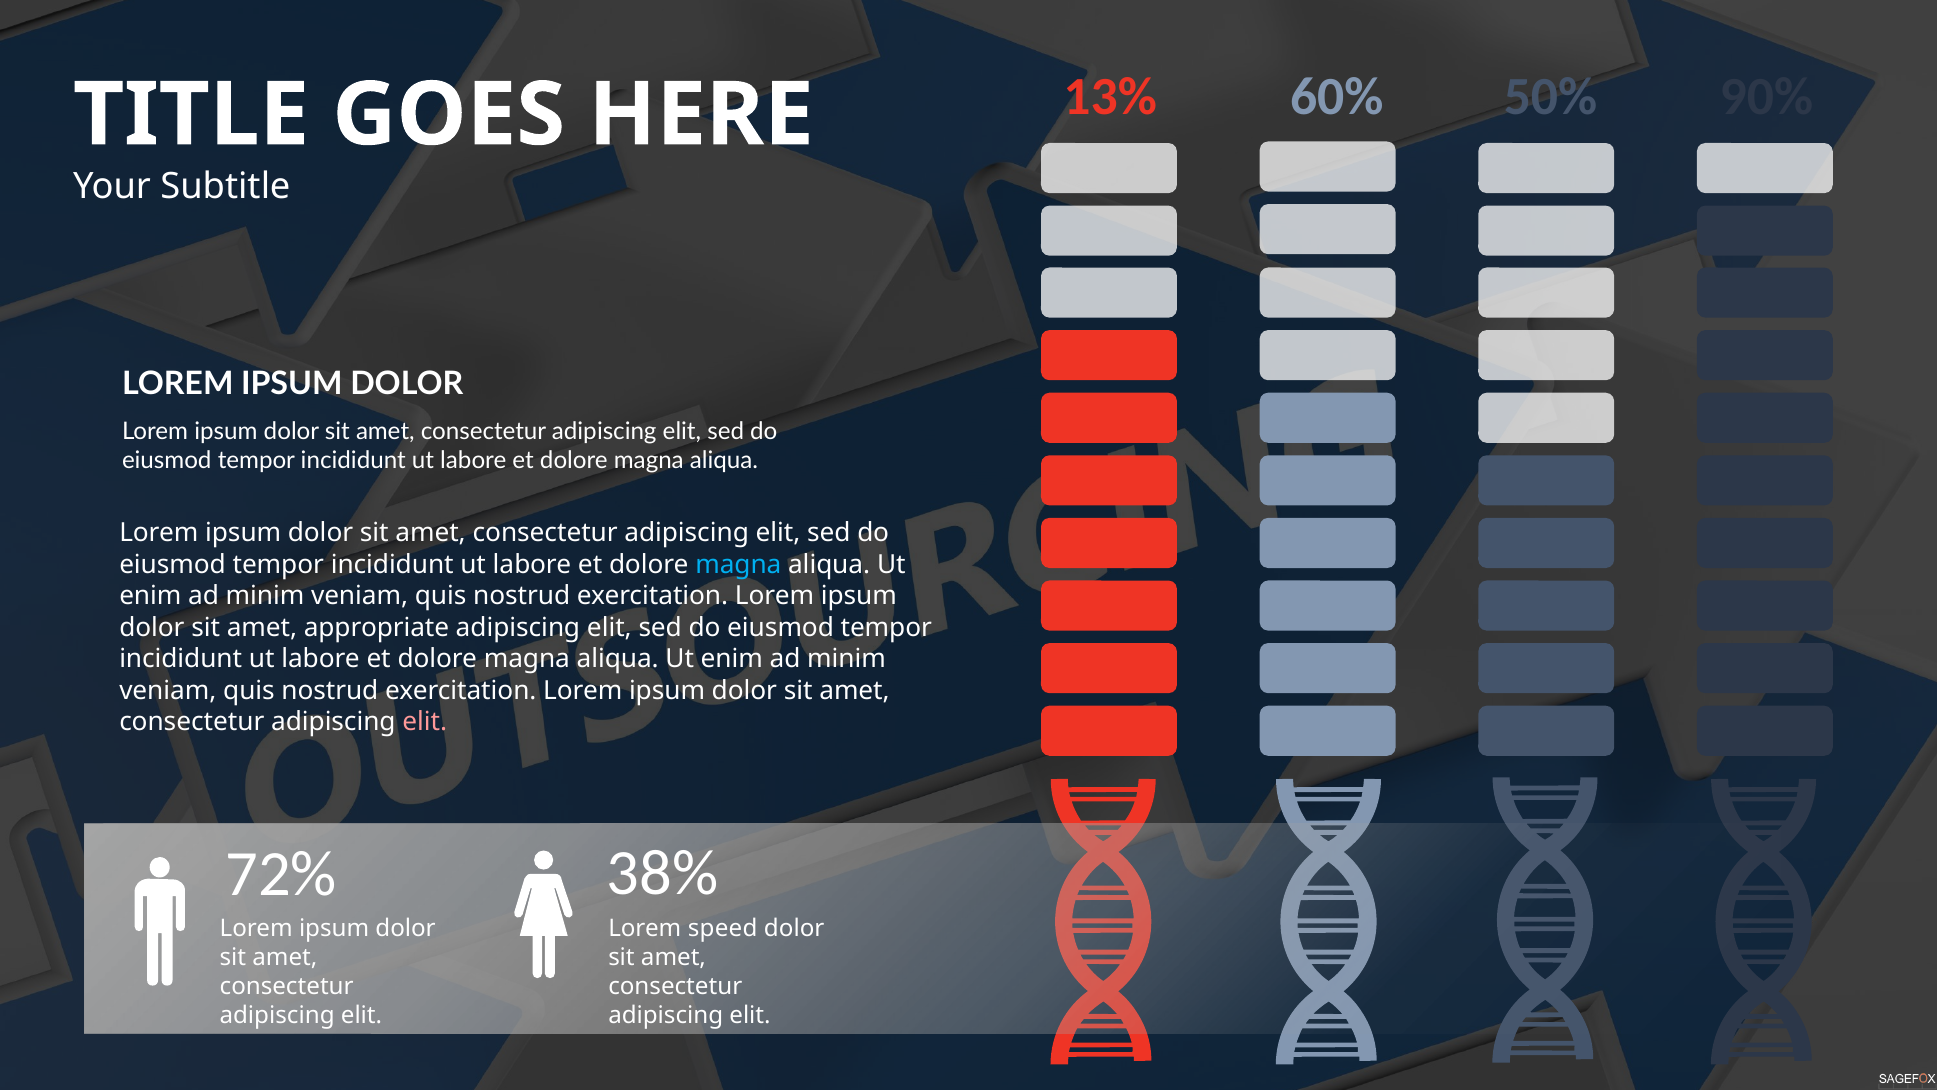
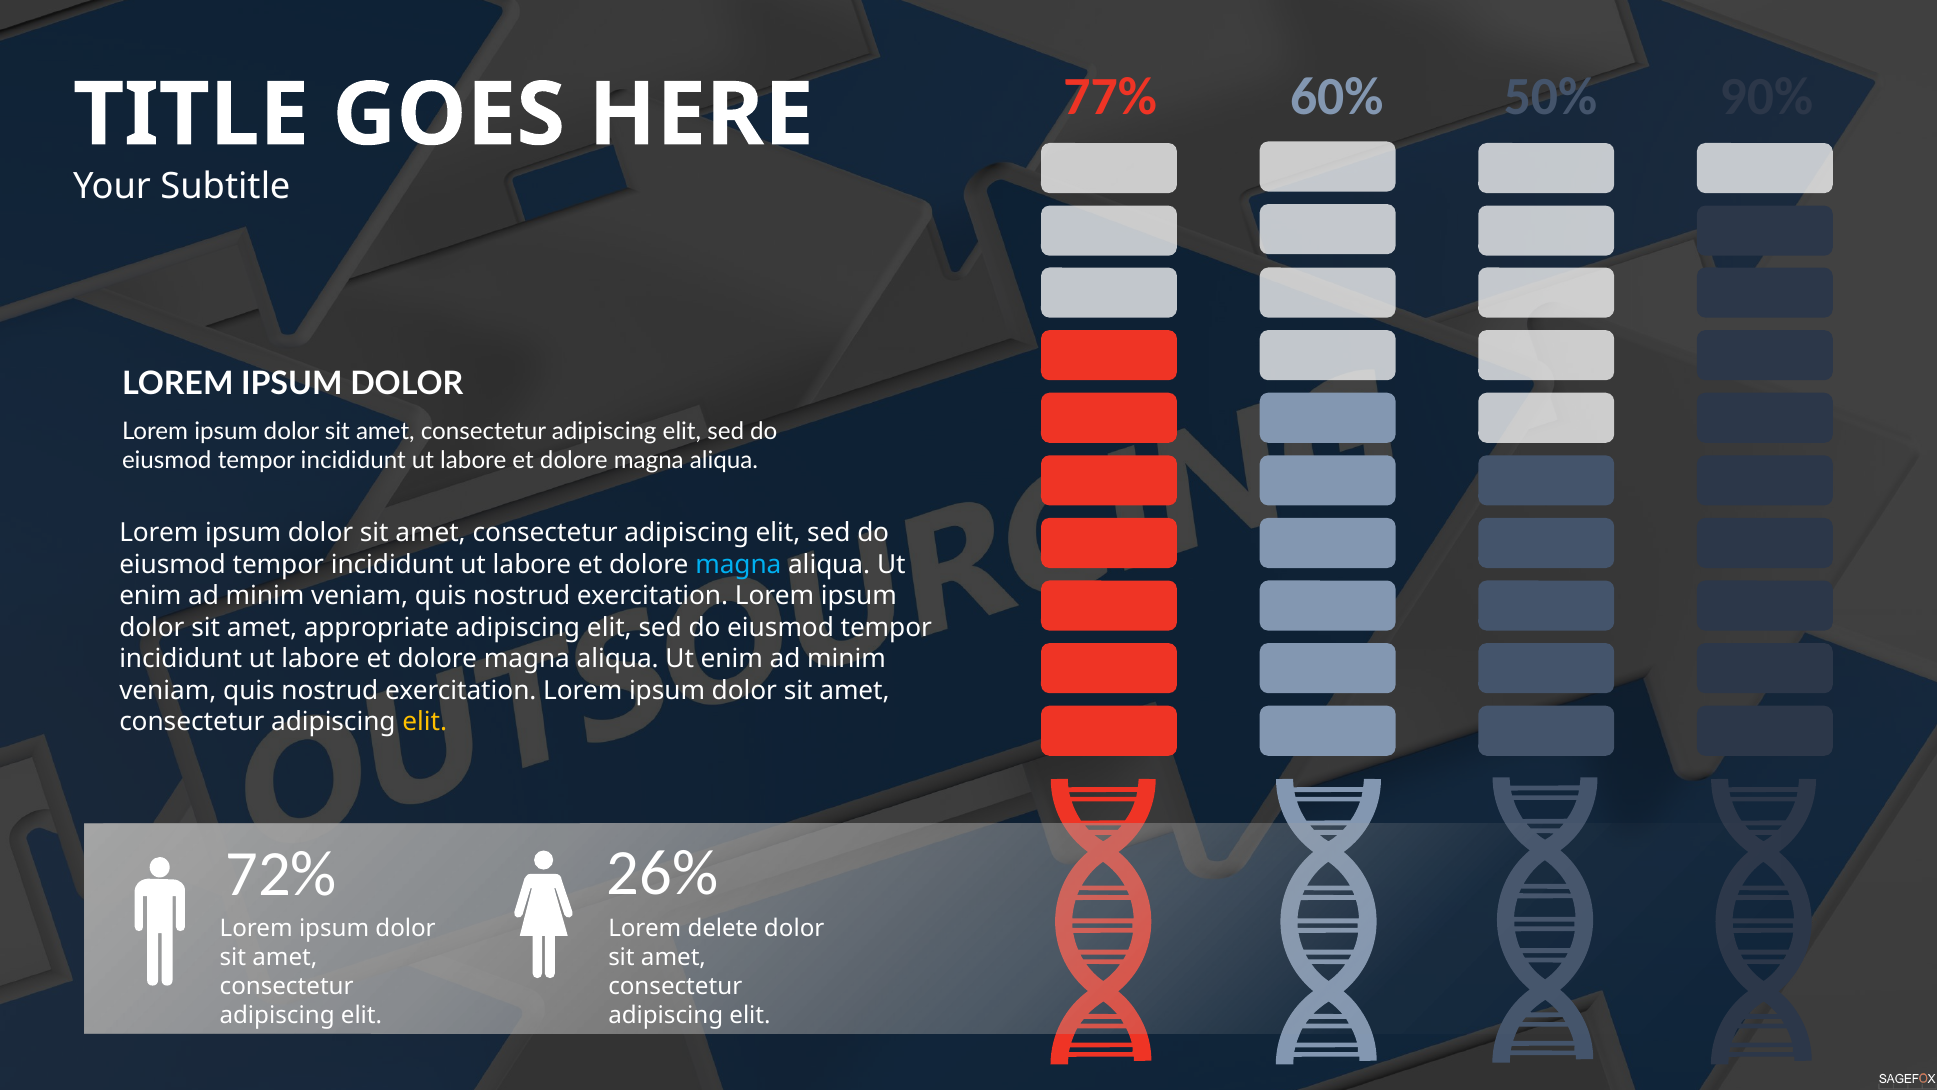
13%: 13% -> 77%
elit at (425, 722) colour: pink -> yellow
38%: 38% -> 26%
speed: speed -> delete
